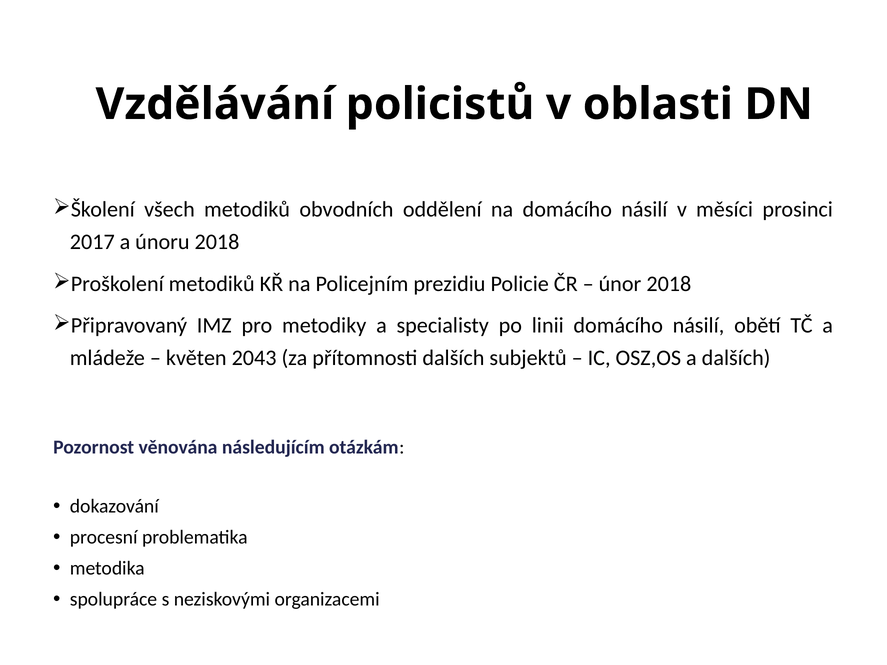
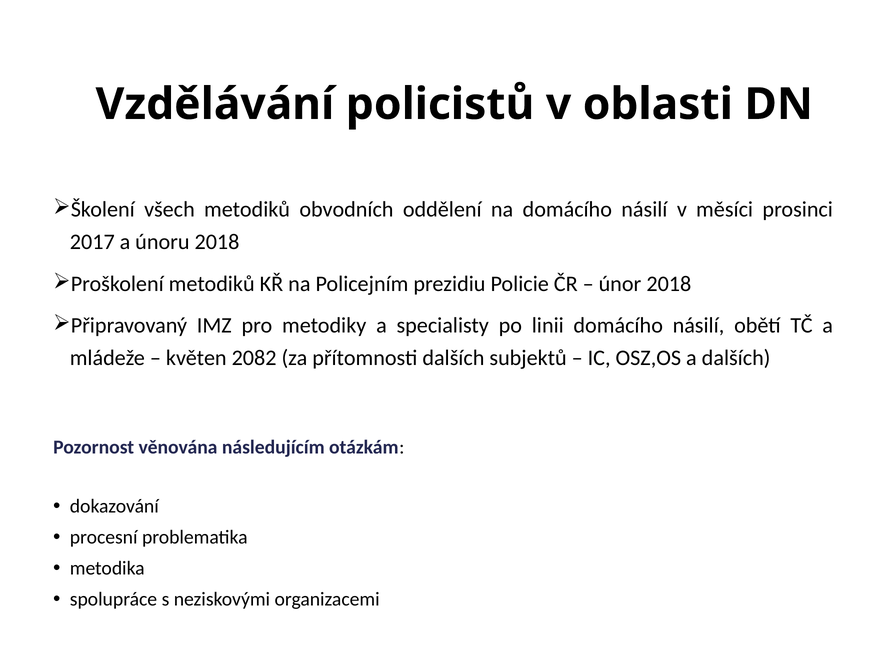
2043: 2043 -> 2082
